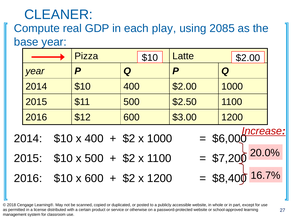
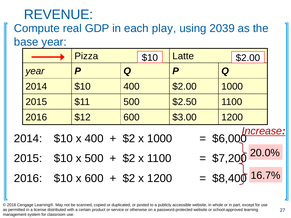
CLEANER: CLEANER -> REVENUE
2085: 2085 -> 2039
